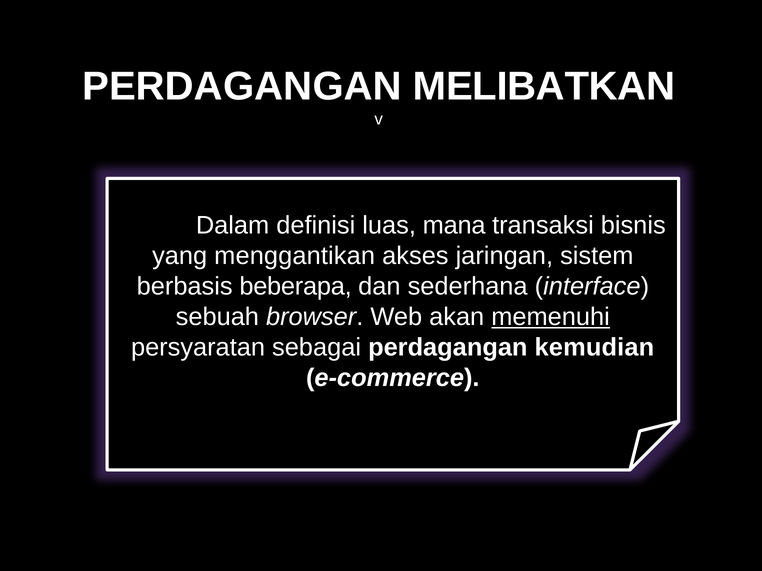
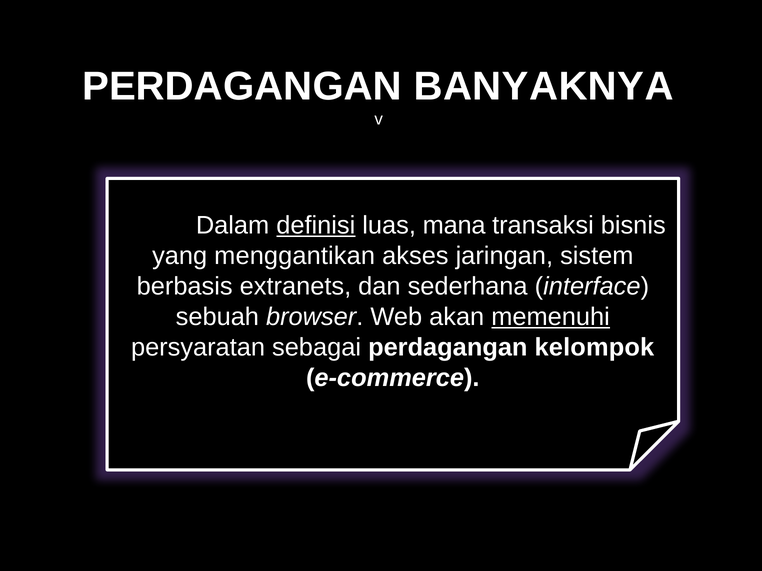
MELIBATKAN: MELIBATKAN -> BANYAKNYA
definisi underline: none -> present
beberapa: beberapa -> extranets
kemudian: kemudian -> kelompok
